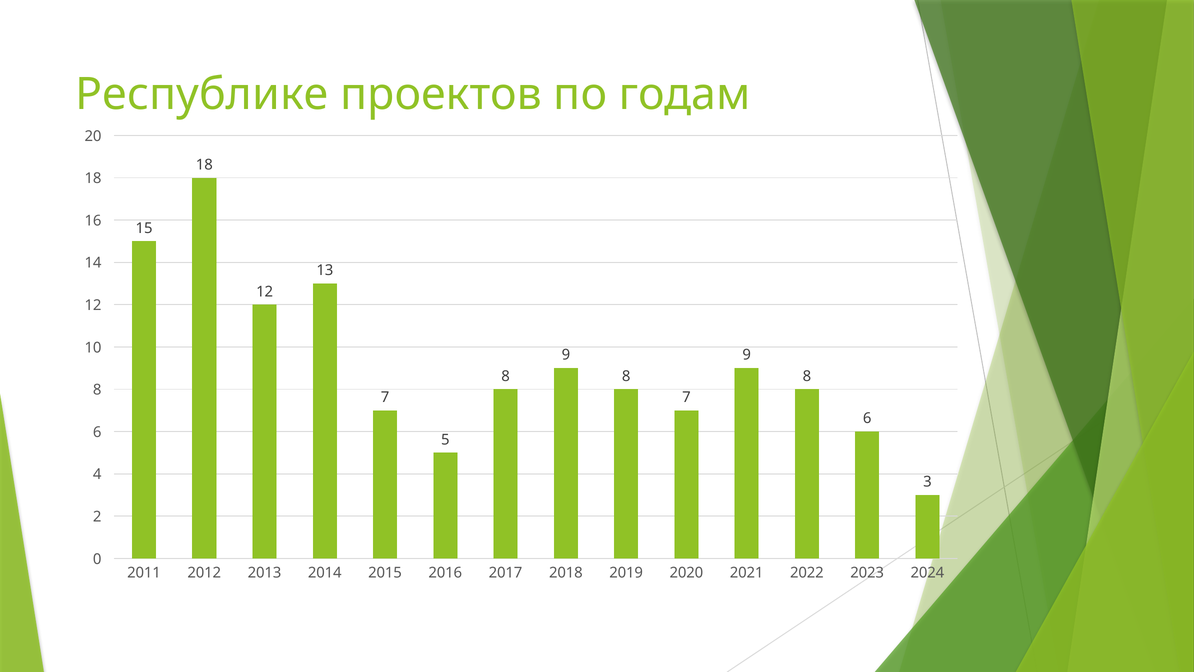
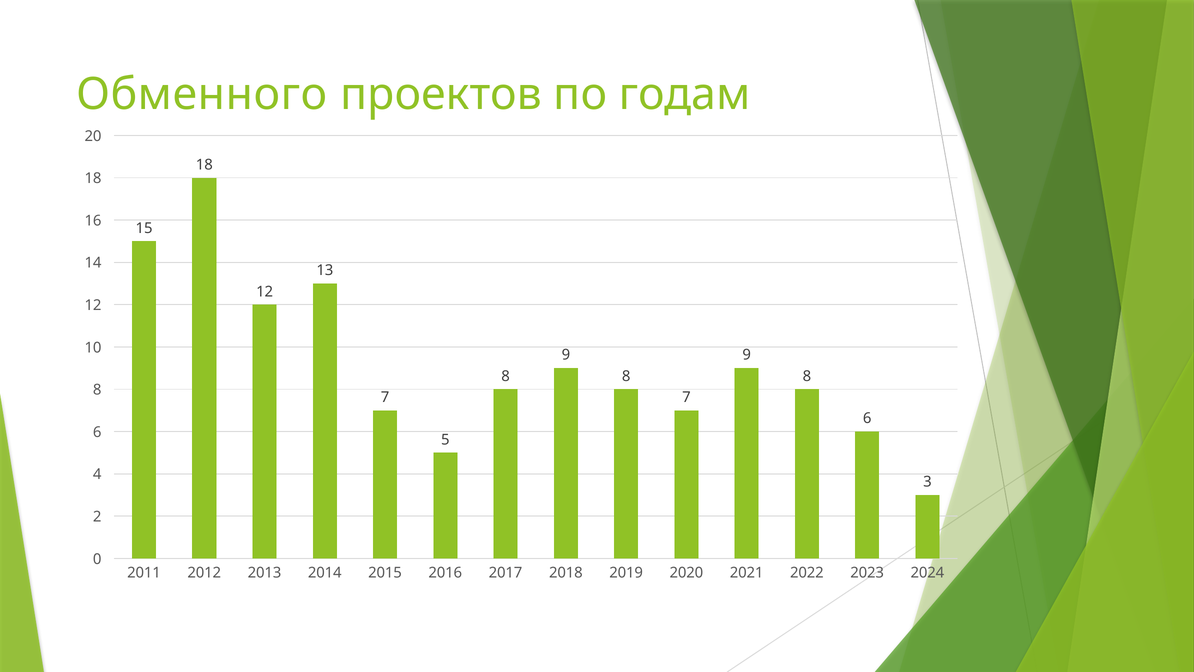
Республике: Республике -> Обменного
